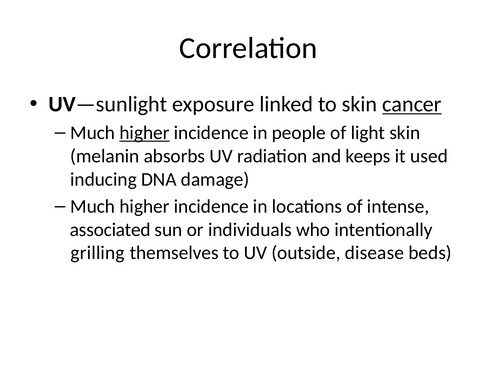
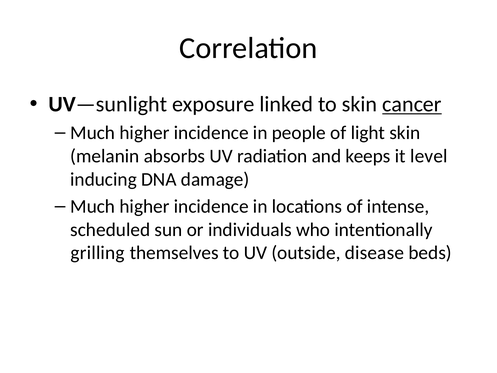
higher at (144, 133) underline: present -> none
used: used -> level
associated: associated -> scheduled
